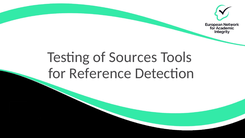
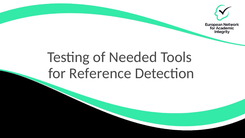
Sources: Sources -> Needed
